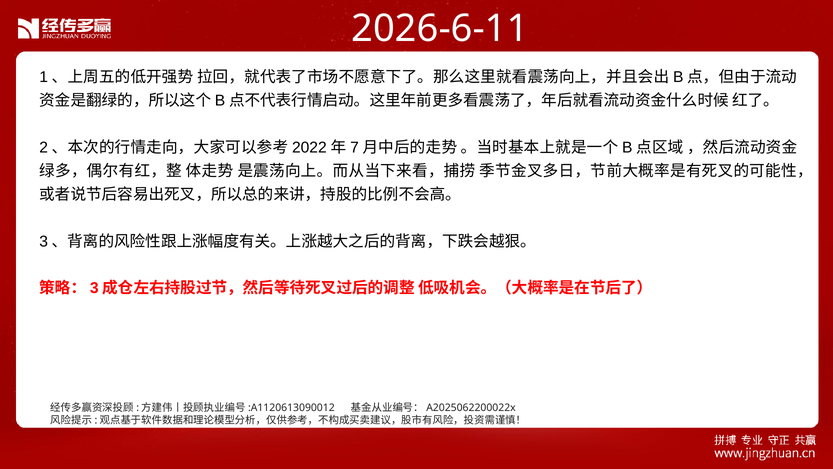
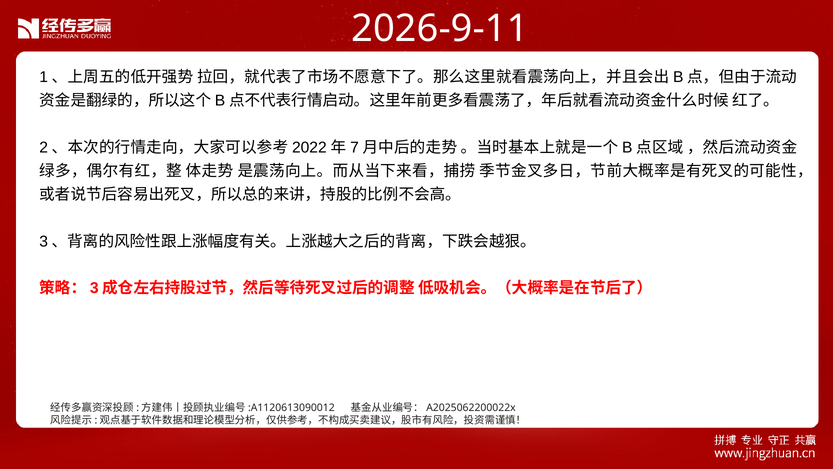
2026-6-11: 2026-6-11 -> 2026-9-11
